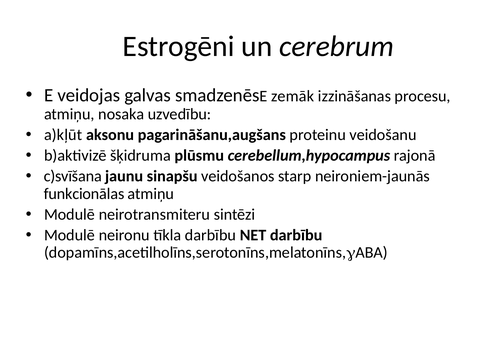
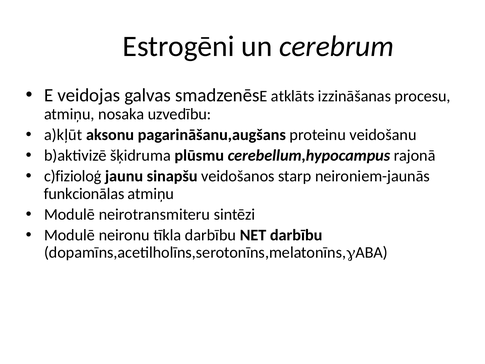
zemāk: zemāk -> atklāts
c)svīšana: c)svīšana -> c)fizioloģ
